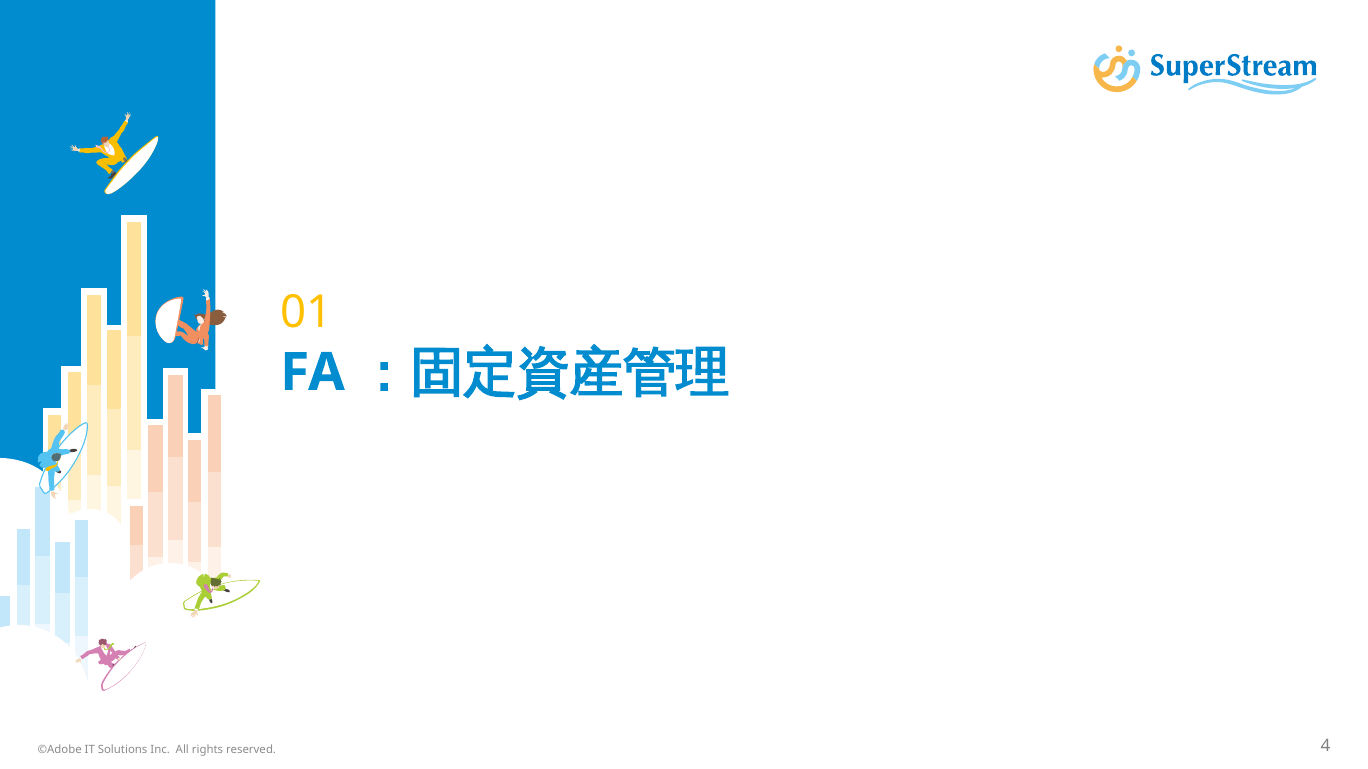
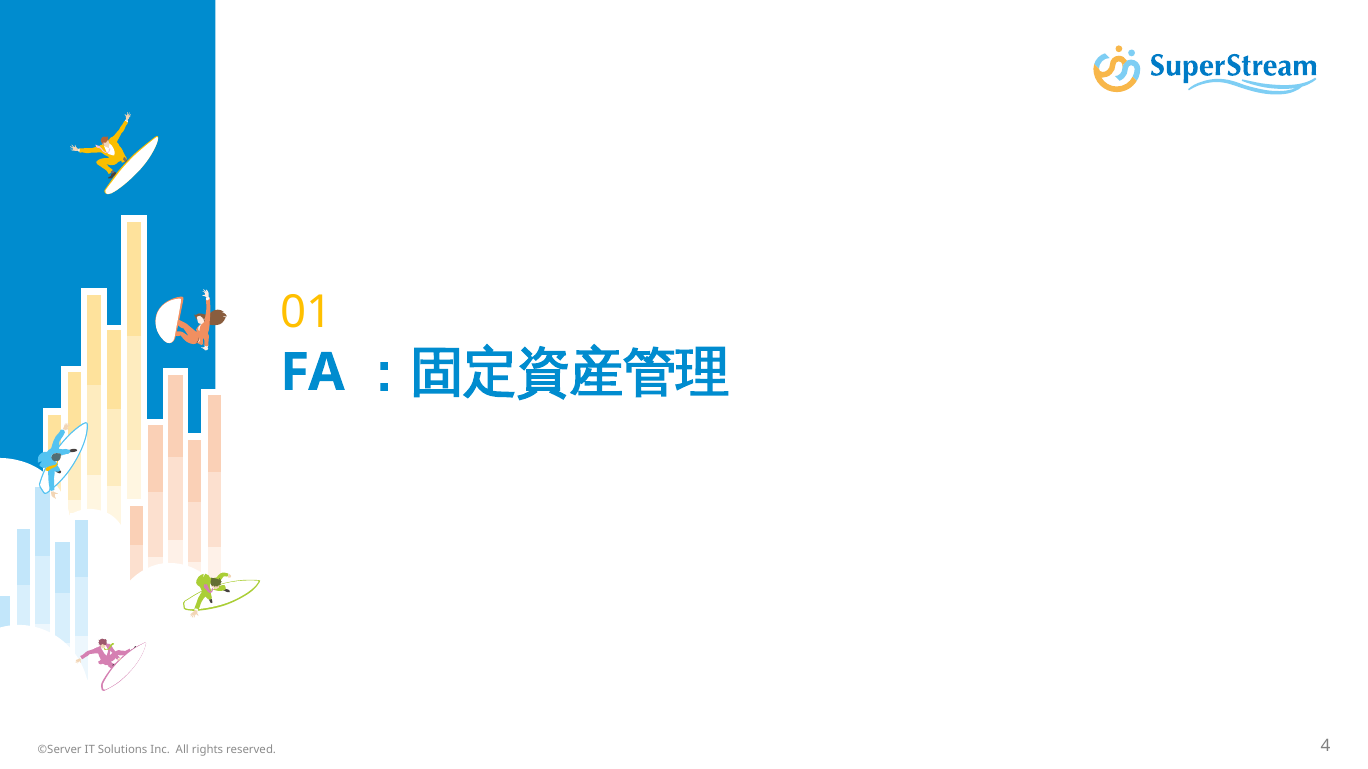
©Adobe: ©Adobe -> ©Server
